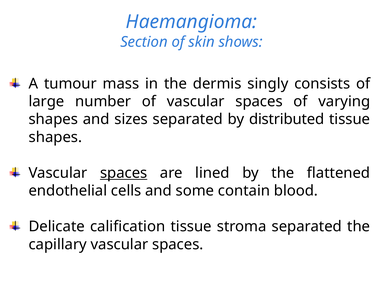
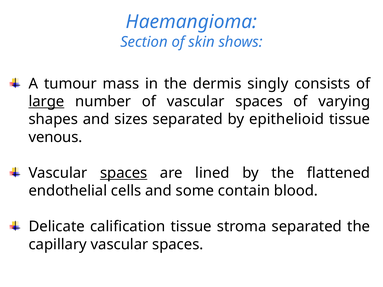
large underline: none -> present
distributed: distributed -> epithelioid
shapes at (55, 137): shapes -> venous
